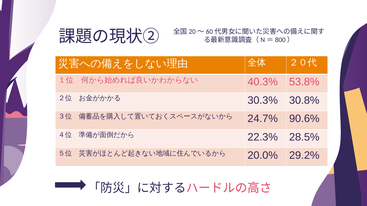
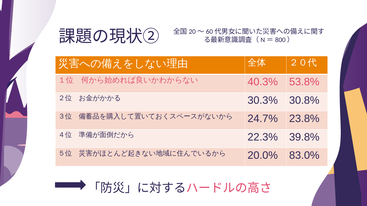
90.6%: 90.6% -> 23.8%
28.5%: 28.5% -> 39.8%
29.2%: 29.2% -> 83.0%
